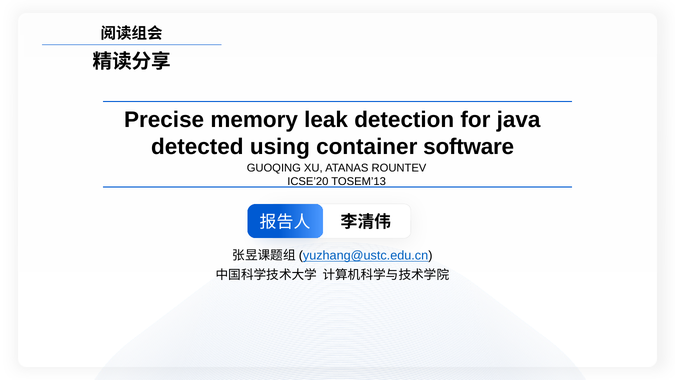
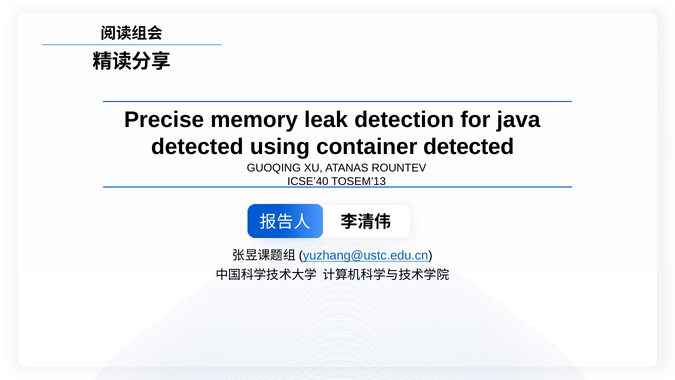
container software: software -> detected
ICSE’20: ICSE’20 -> ICSE’40
